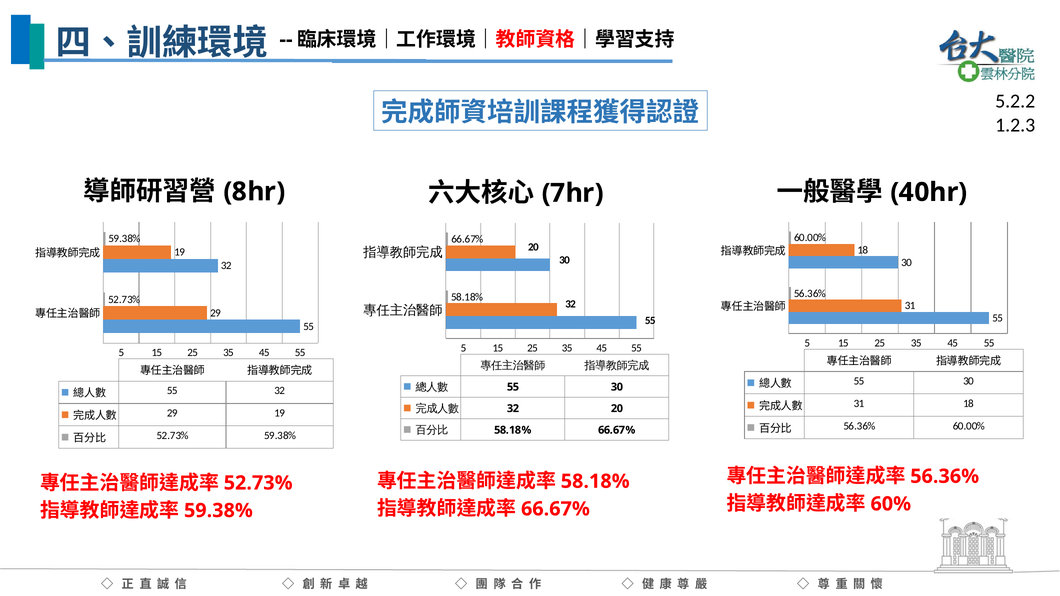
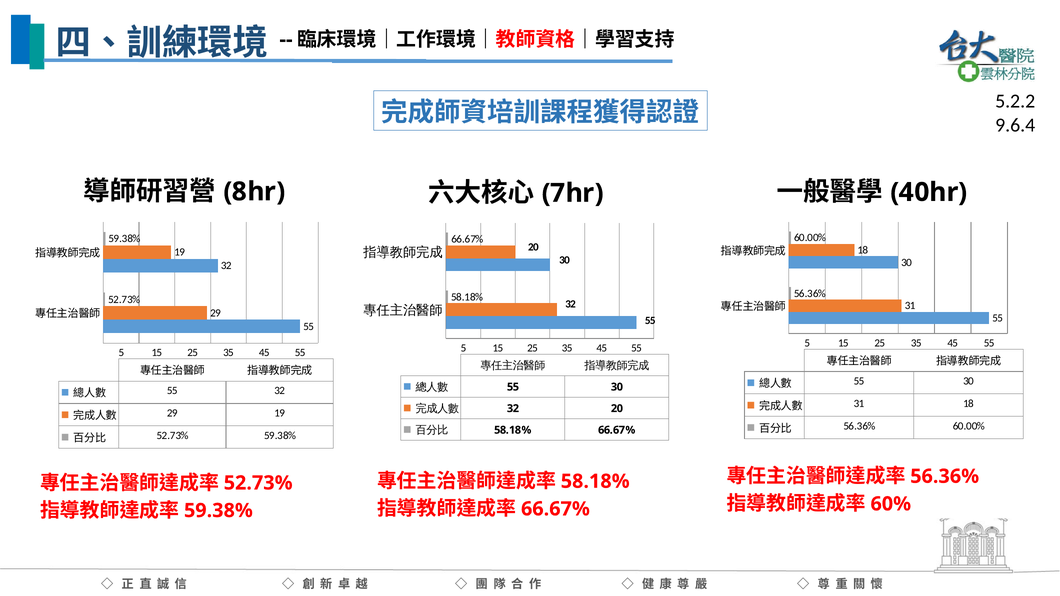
1.2.3: 1.2.3 -> 9.6.4
